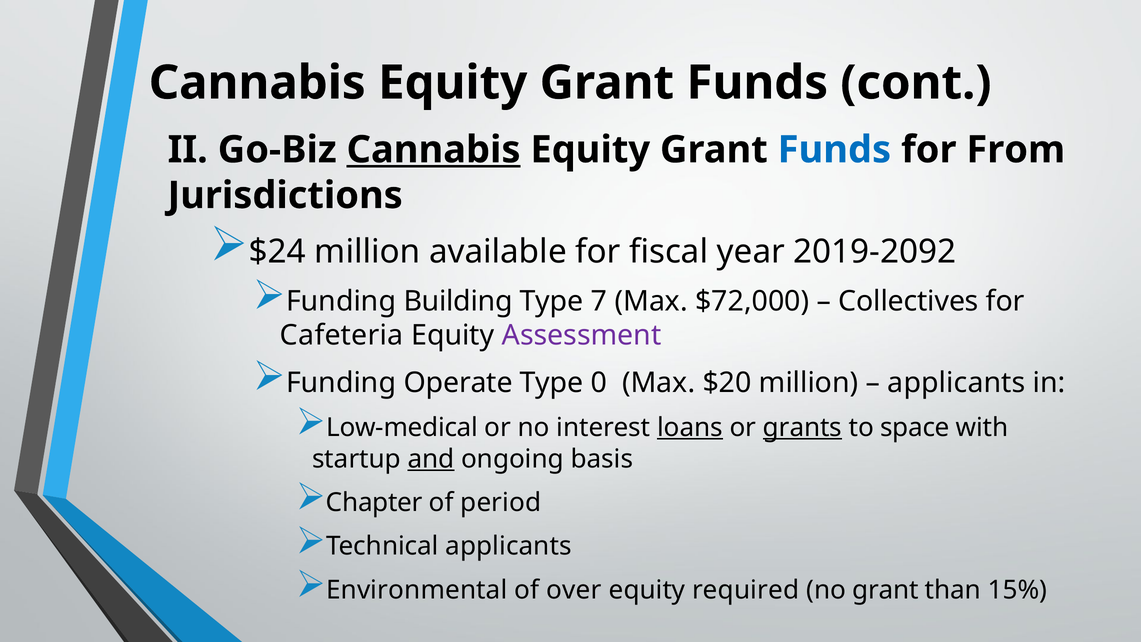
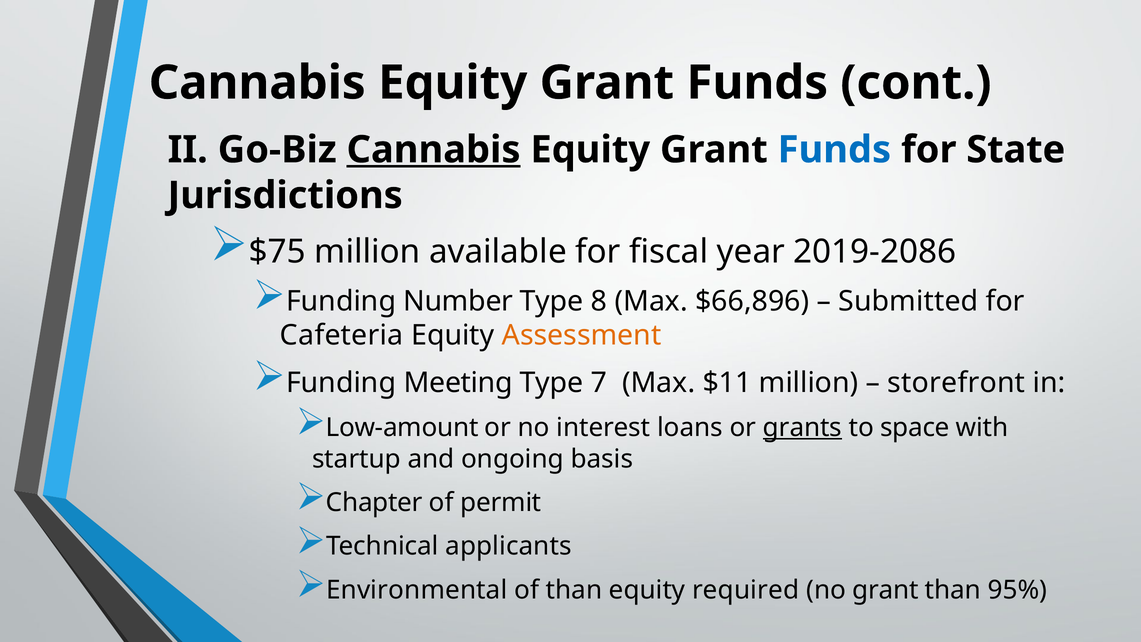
From: From -> State
$24: $24 -> $75
2019-2092: 2019-2092 -> 2019-2086
Building: Building -> Number
7: 7 -> 8
$72,000: $72,000 -> $66,896
Collectives: Collectives -> Submitted
Assessment colour: purple -> orange
Operate: Operate -> Meeting
0: 0 -> 7
$20: $20 -> $11
applicants at (956, 383): applicants -> storefront
Low-medical: Low-medical -> Low-amount
loans underline: present -> none
and underline: present -> none
period: period -> permit
of over: over -> than
15%: 15% -> 95%
